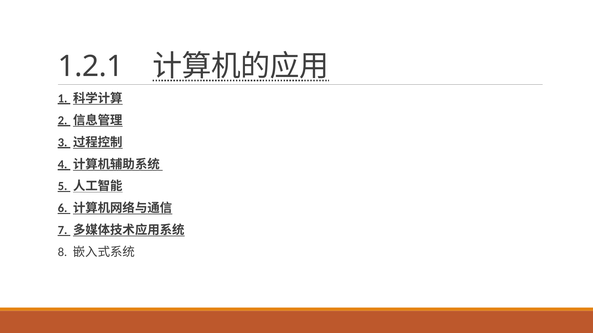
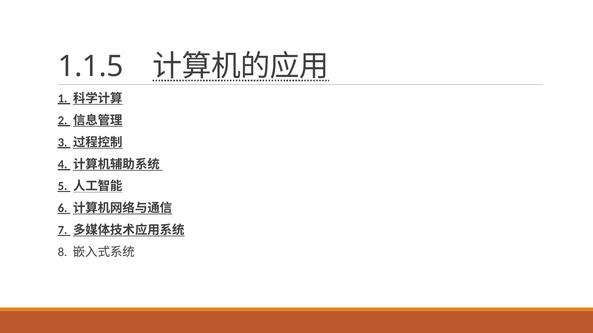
1.2.1: 1.2.1 -> 1.1.5
